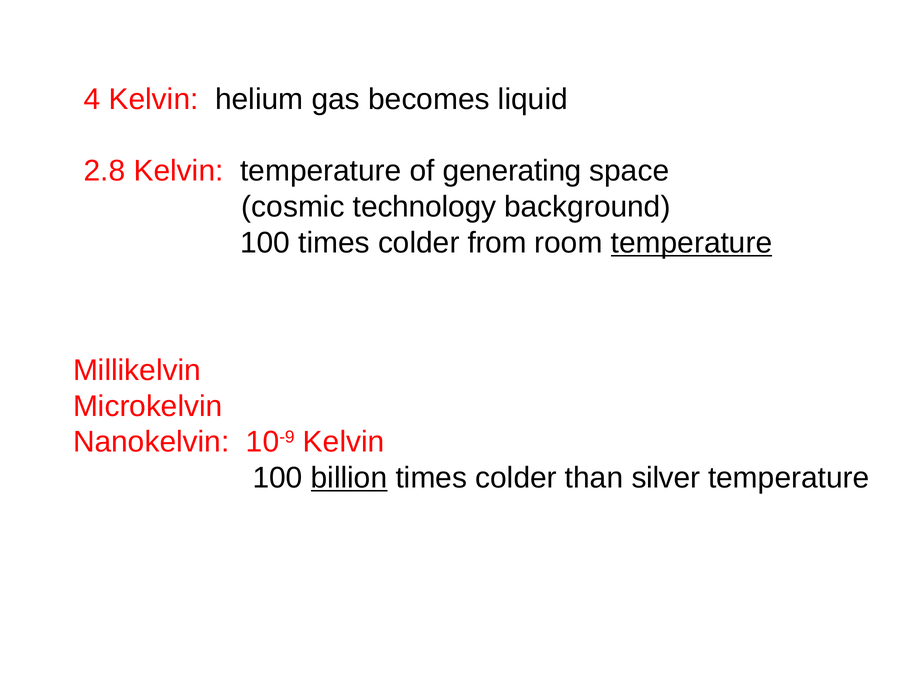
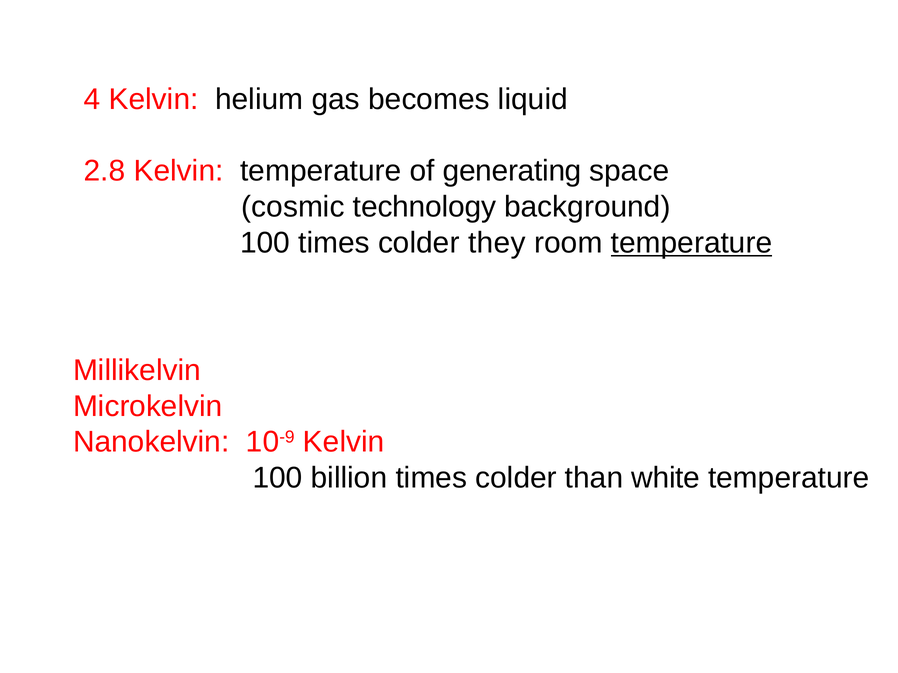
from: from -> they
billion underline: present -> none
silver: silver -> white
